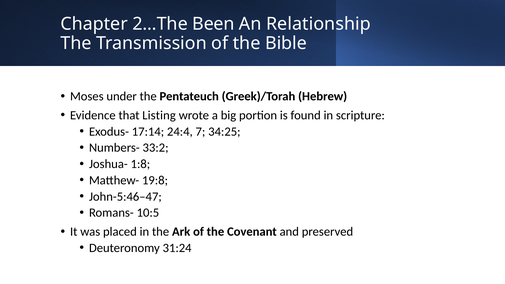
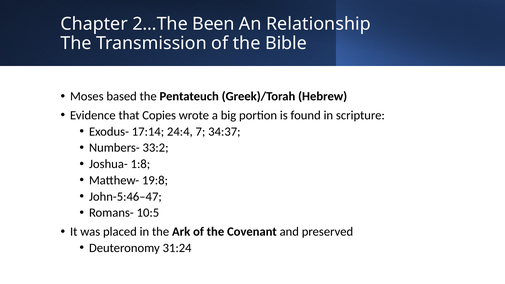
under: under -> based
Listing: Listing -> Copies
34:25: 34:25 -> 34:37
